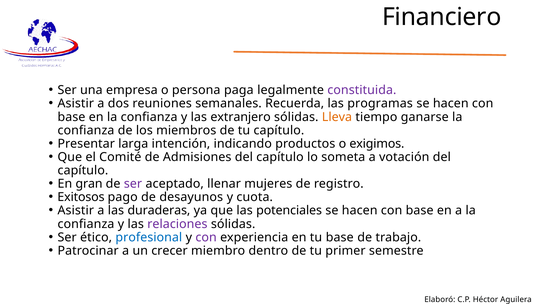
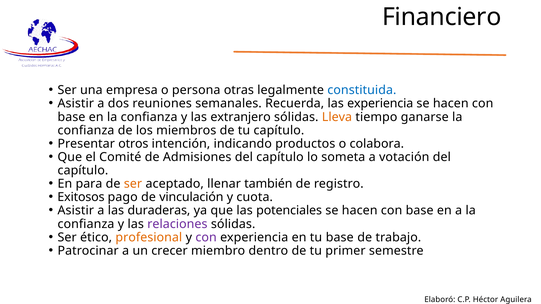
paga: paga -> otras
constituida colour: purple -> blue
las programas: programas -> experiencia
larga: larga -> otros
exigimos: exigimos -> colabora
gran: gran -> para
ser at (133, 184) colour: purple -> orange
mujeres: mujeres -> también
desayunos: desayunos -> vinculación
profesional colour: blue -> orange
